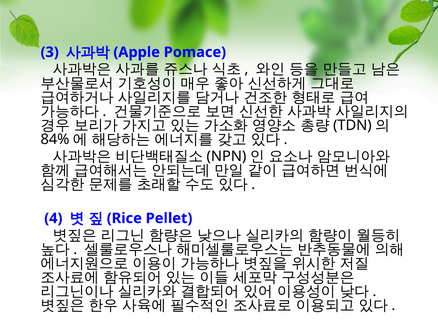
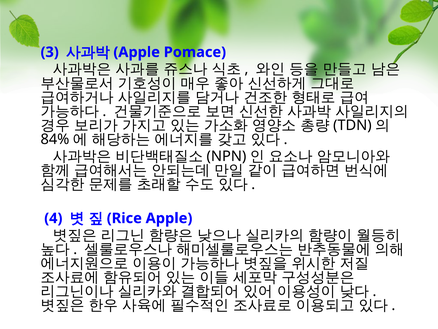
Pellet at (169, 218): Pellet -> Apple
